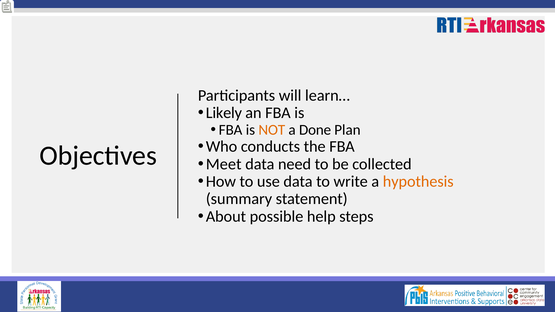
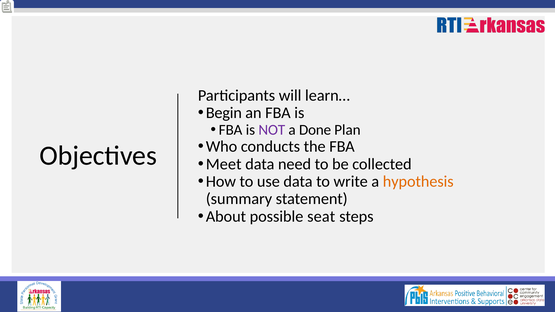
Likely: Likely -> Begin
NOT colour: orange -> purple
help: help -> seat
